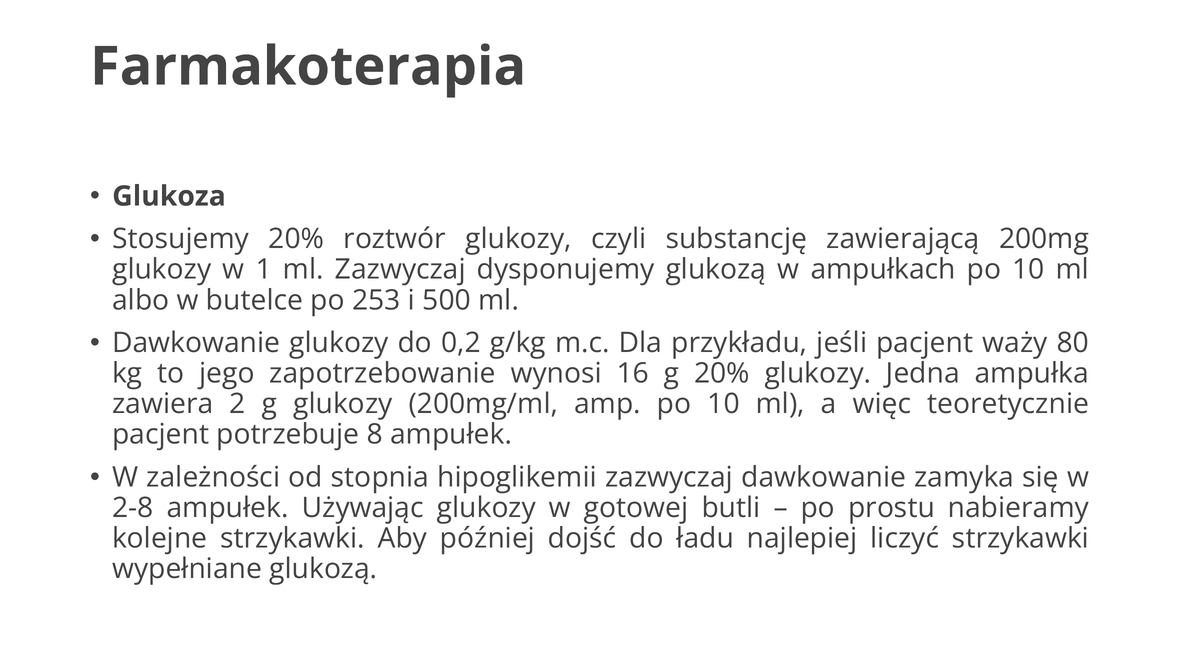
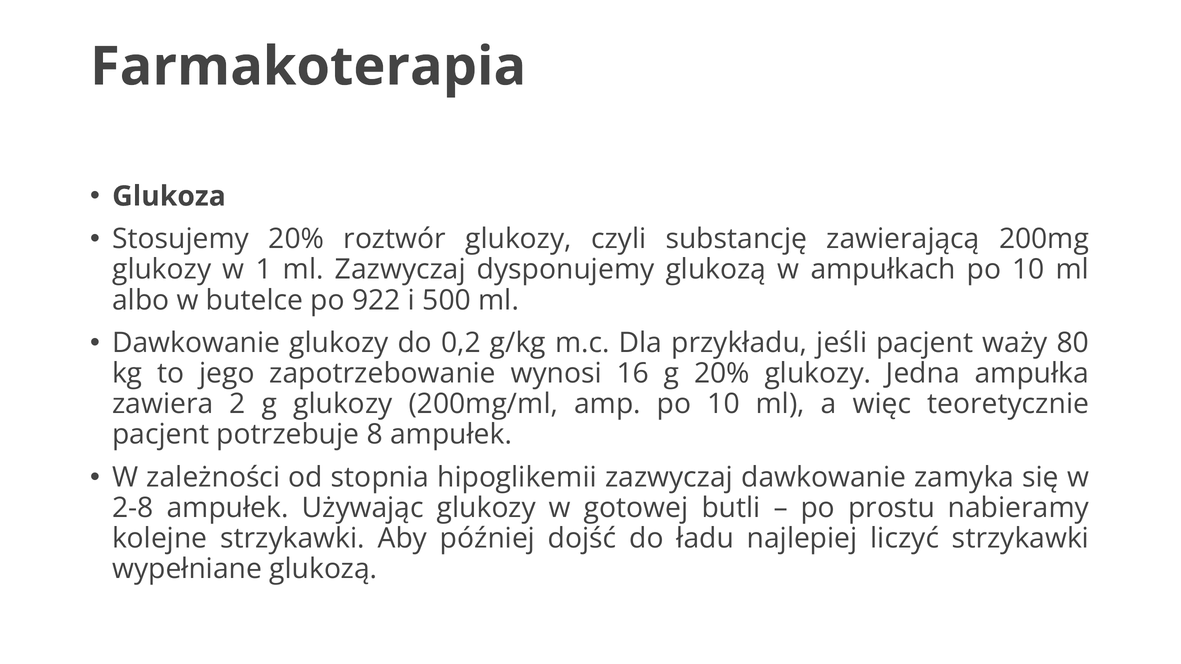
253: 253 -> 922
